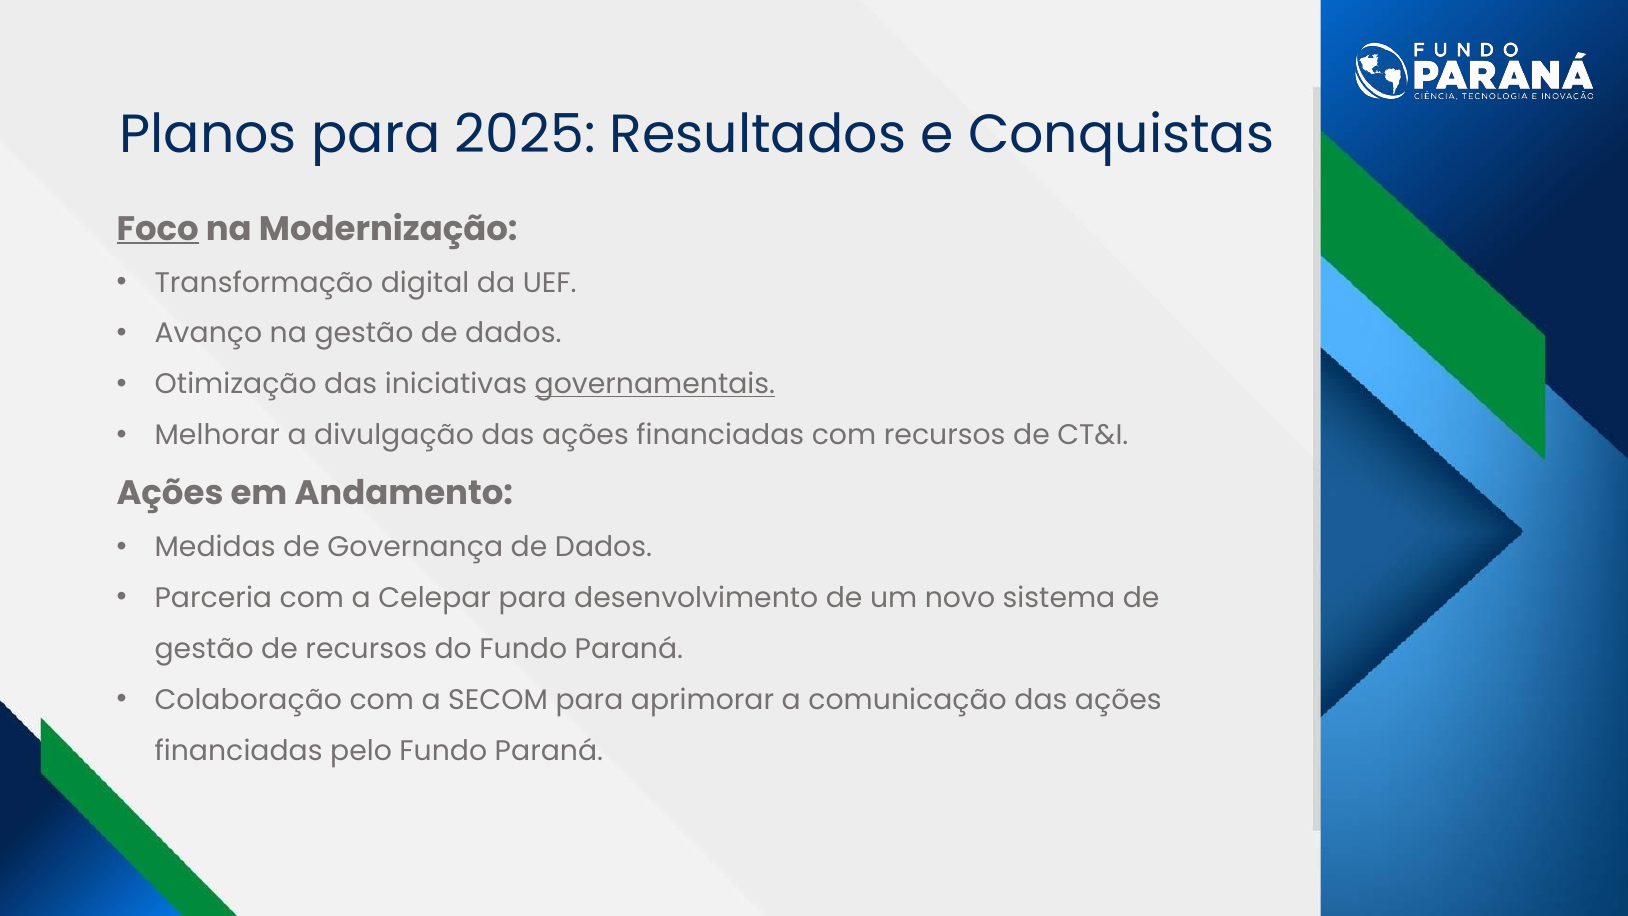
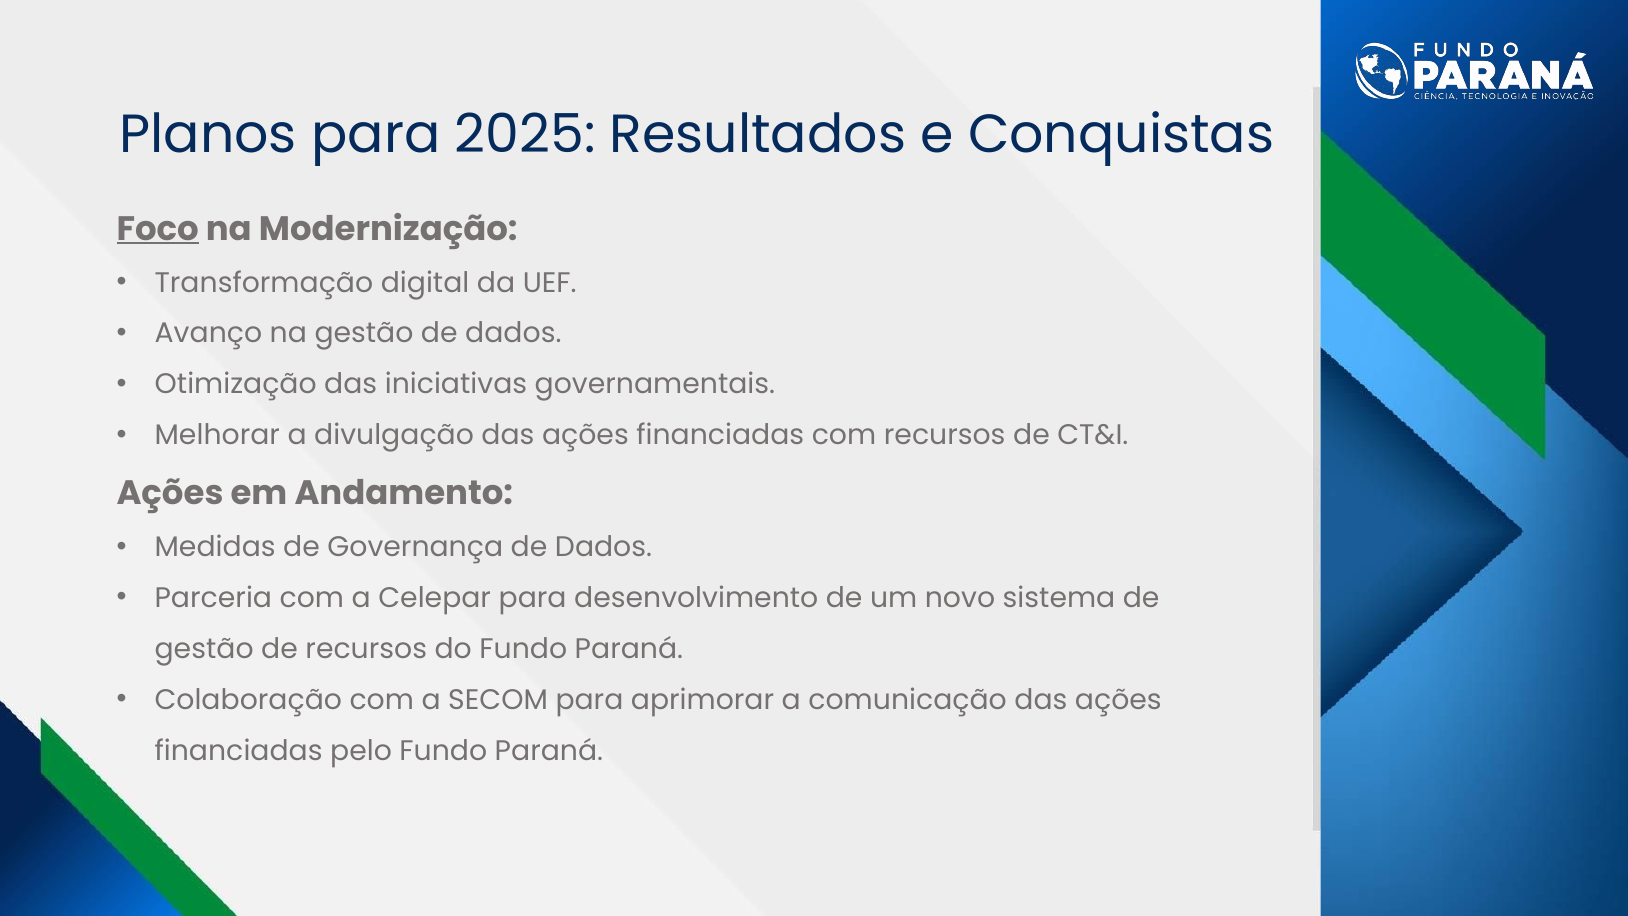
governamentais underline: present -> none
